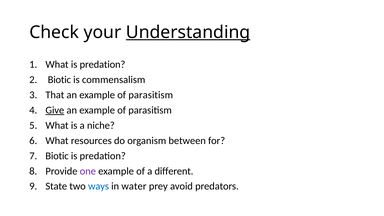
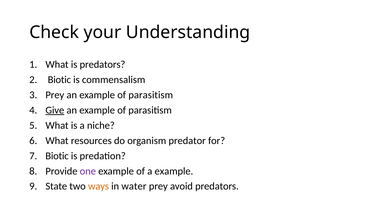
Understanding underline: present -> none
What is predation: predation -> predators
That at (55, 95): That -> Prey
between: between -> predator
a different: different -> example
ways colour: blue -> orange
